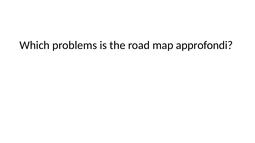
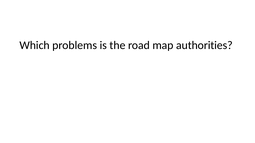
approfondi: approfondi -> authorities
